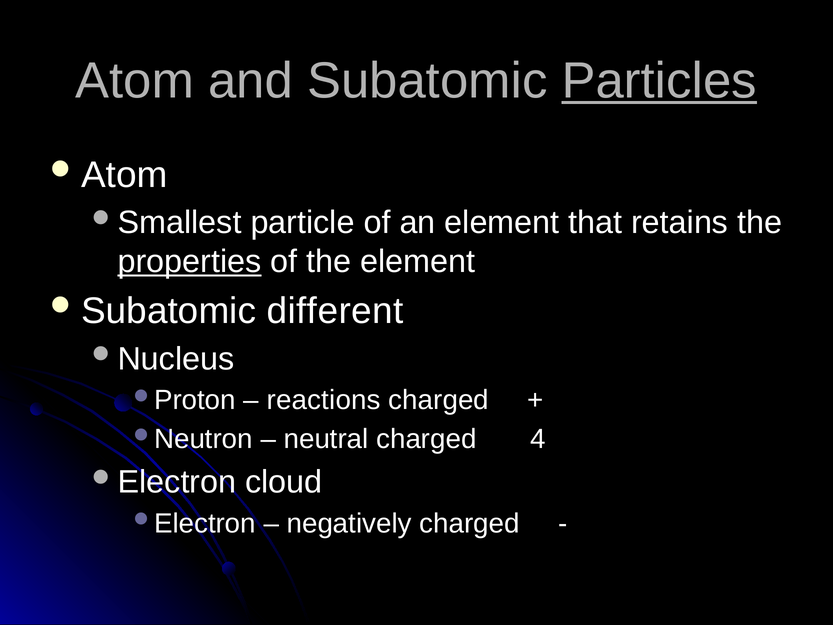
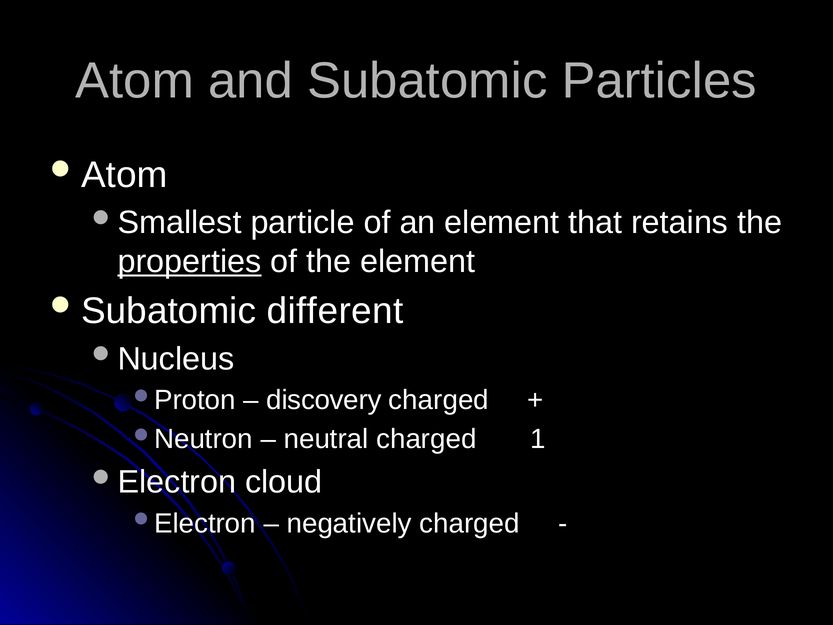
Particles underline: present -> none
reactions: reactions -> discovery
4: 4 -> 1
